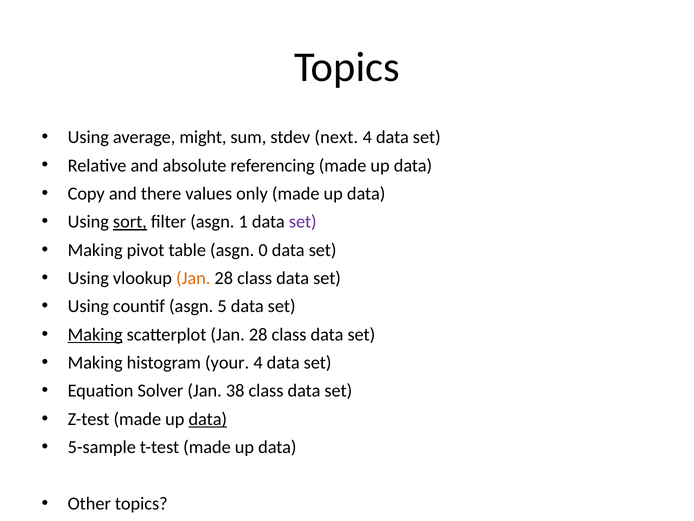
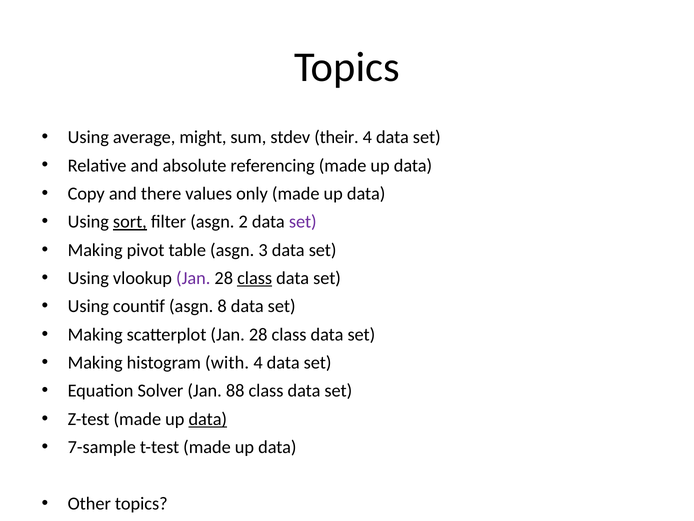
next: next -> their
1: 1 -> 2
0: 0 -> 3
Jan at (193, 278) colour: orange -> purple
class at (255, 278) underline: none -> present
5: 5 -> 8
Making at (95, 334) underline: present -> none
your: your -> with
38: 38 -> 88
5-sample: 5-sample -> 7-sample
